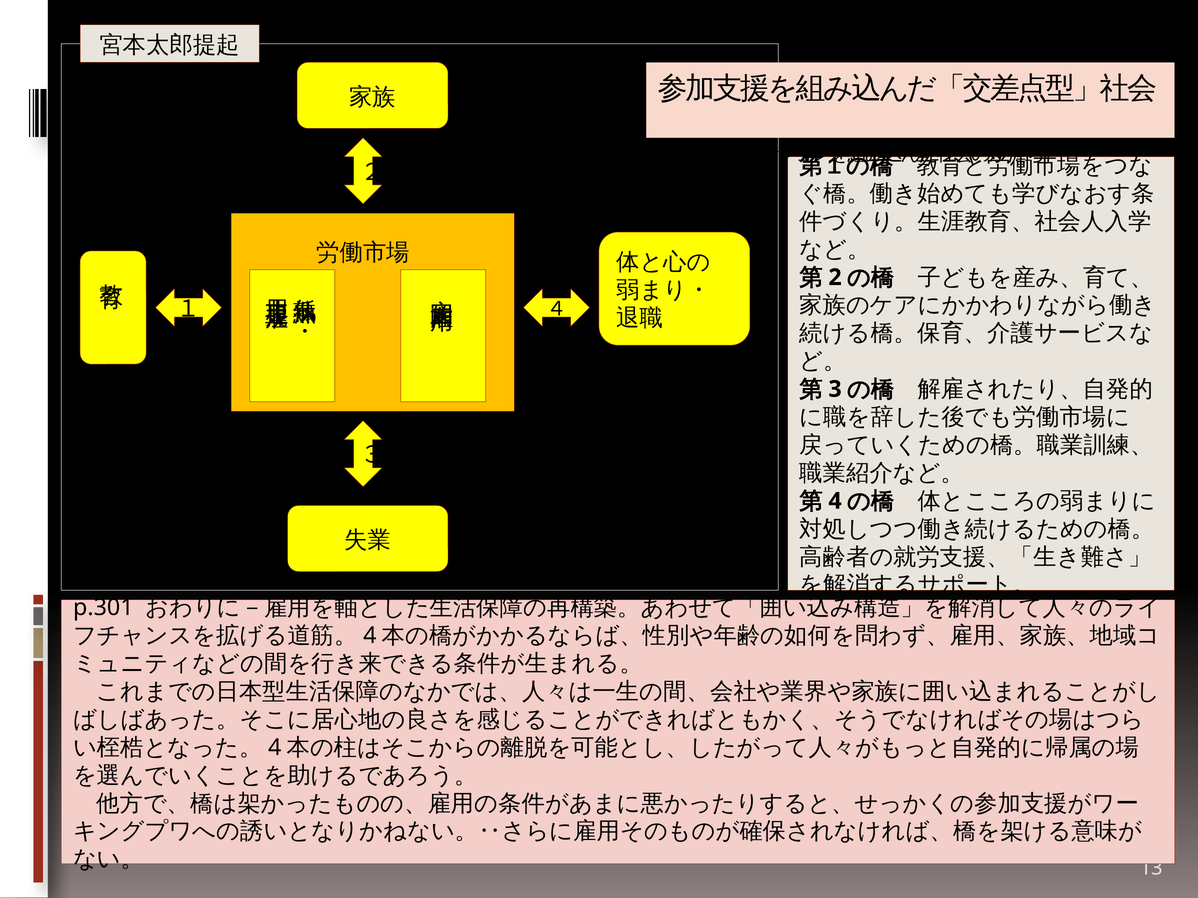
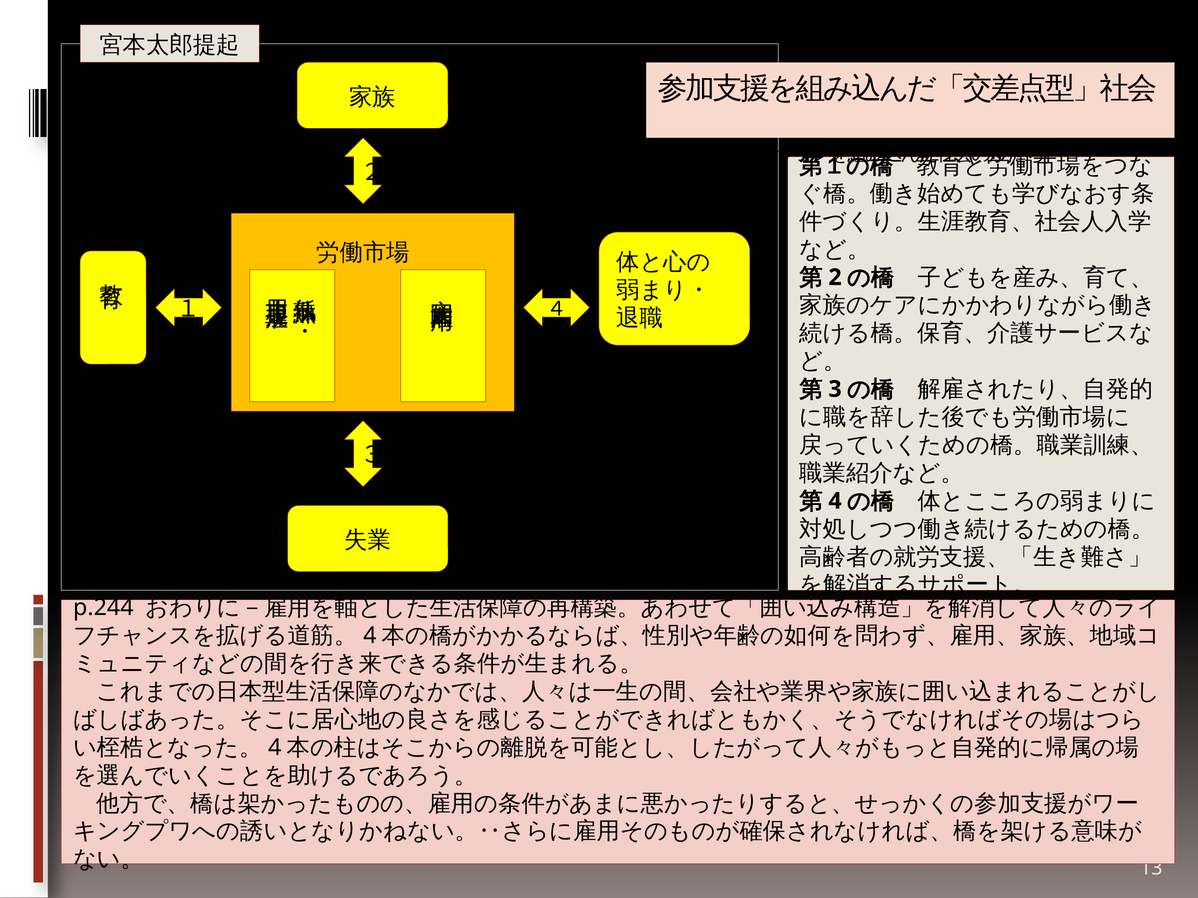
p.301: p.301 -> p.244
